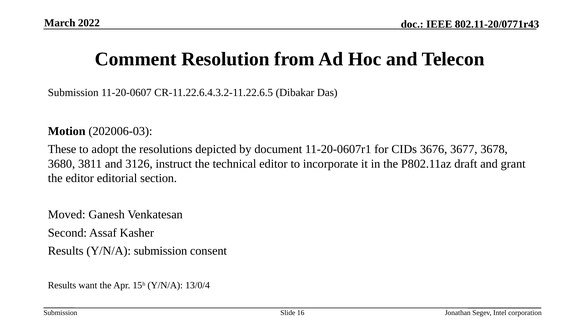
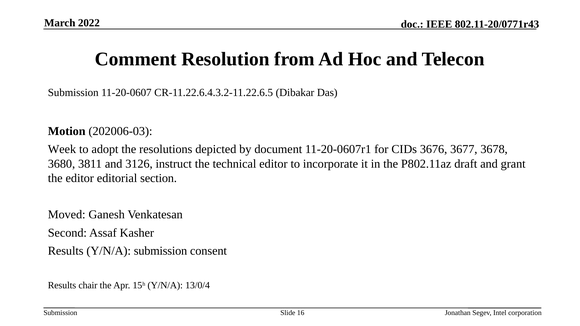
These: These -> Week
want: want -> chair
